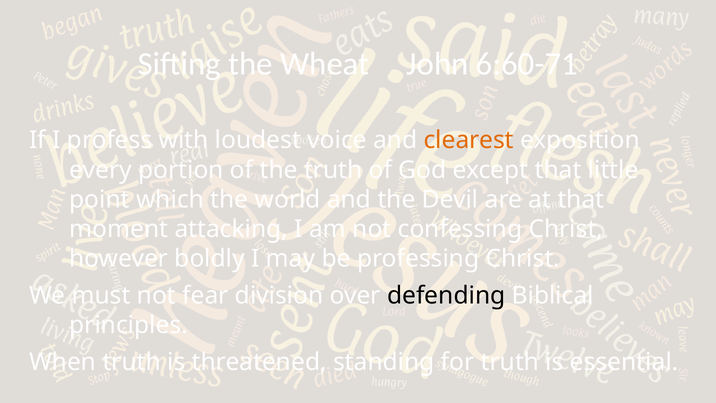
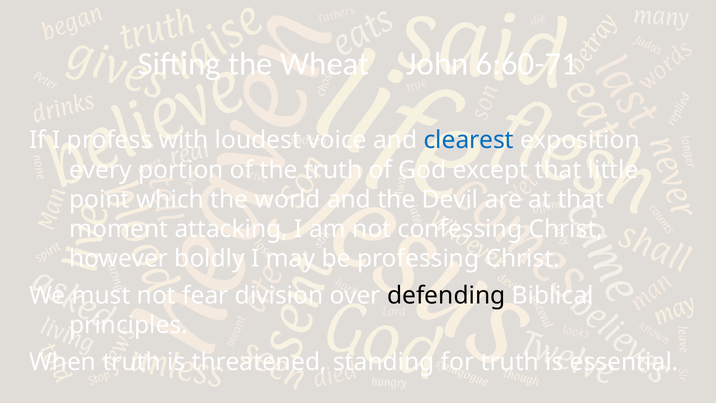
clearest colour: orange -> blue
